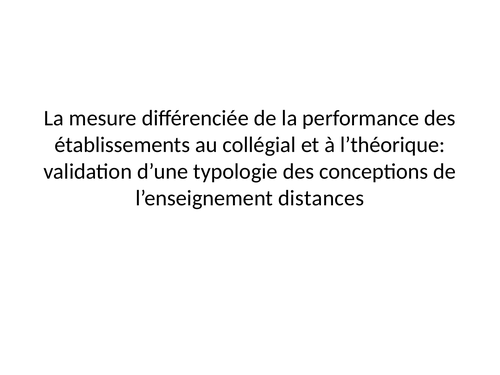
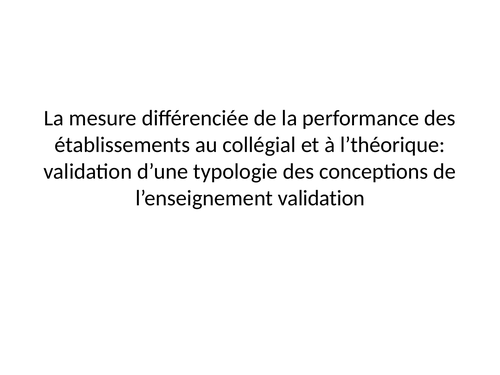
l’enseignement distances: distances -> validation
